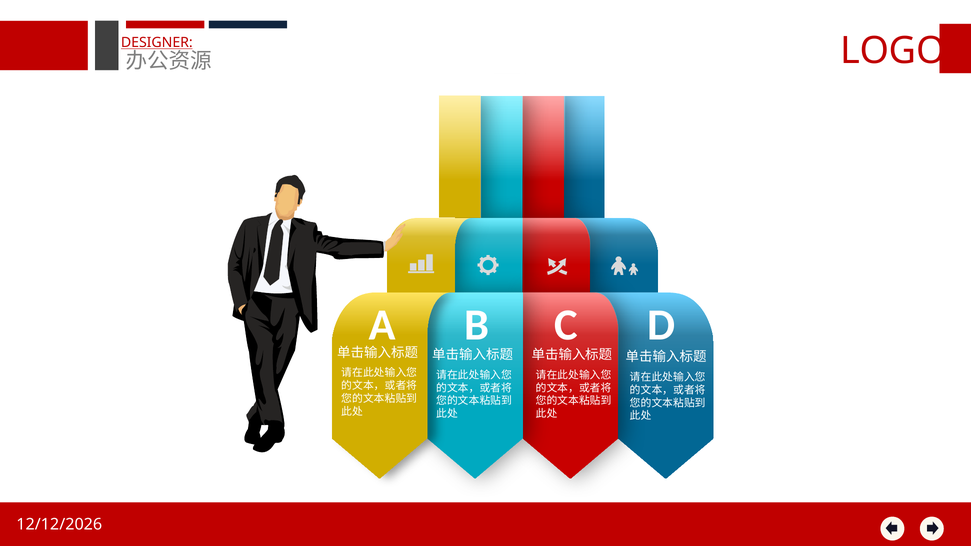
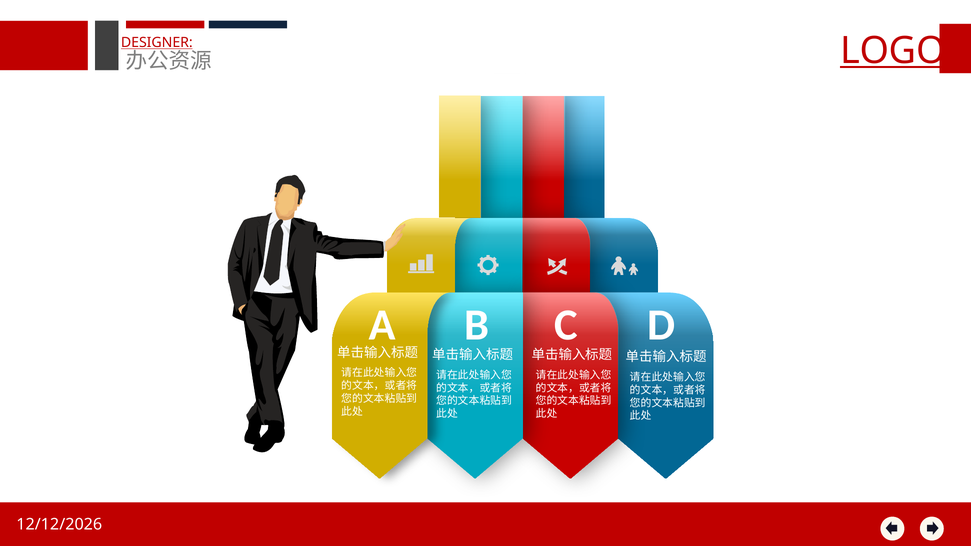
LOGO underline: none -> present
